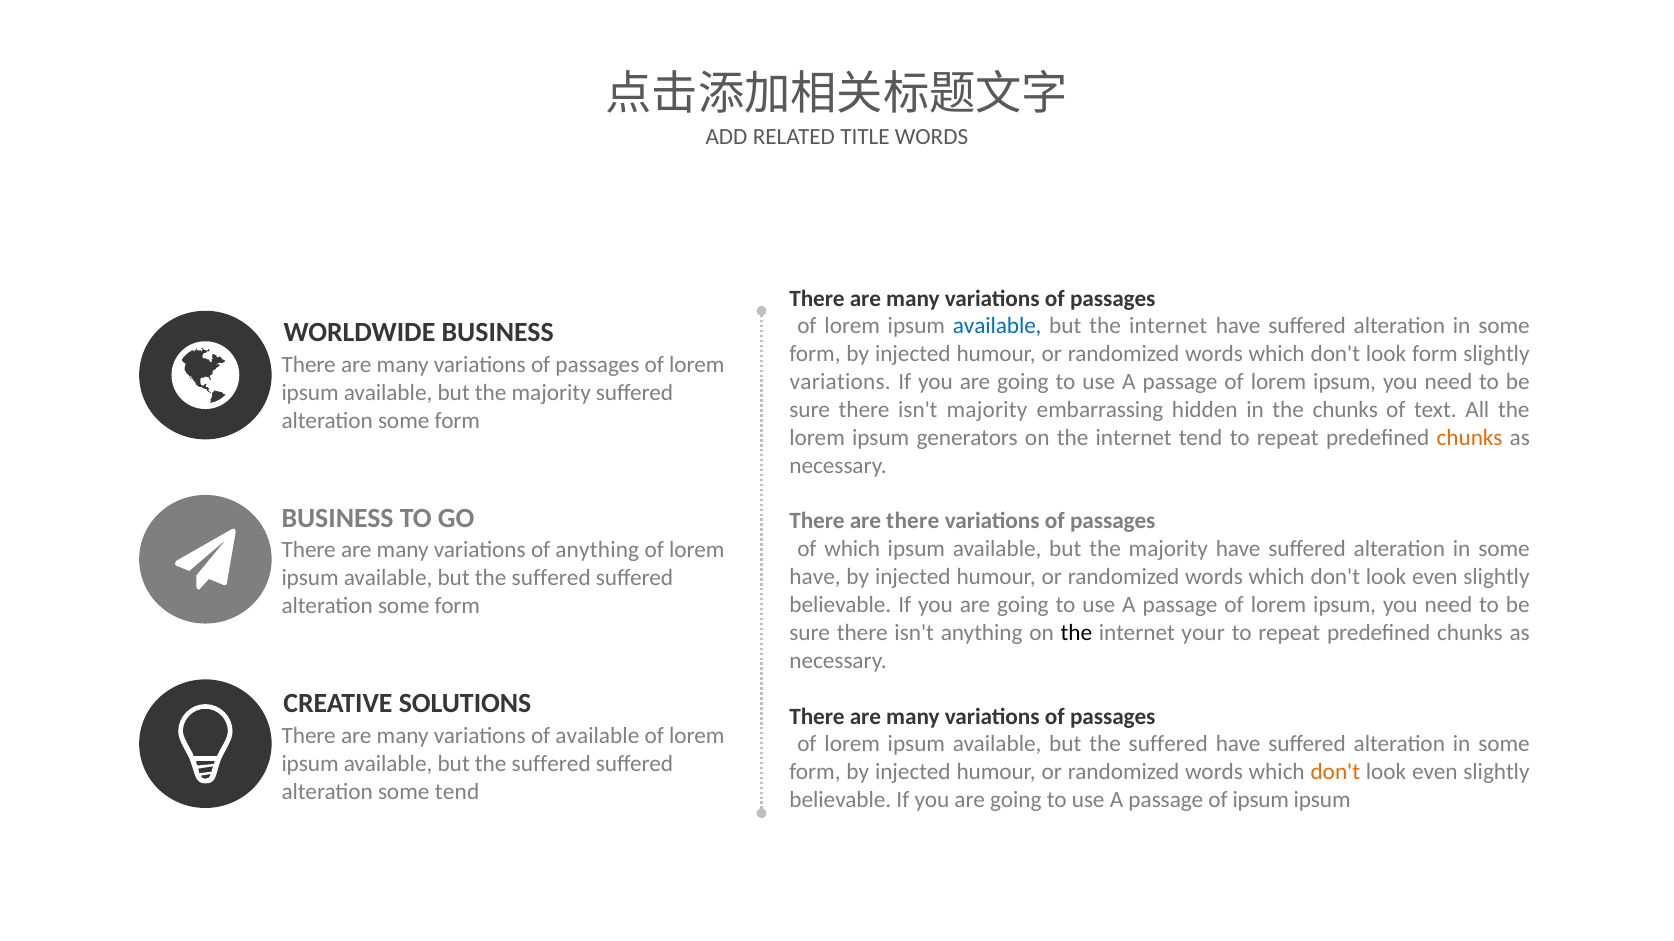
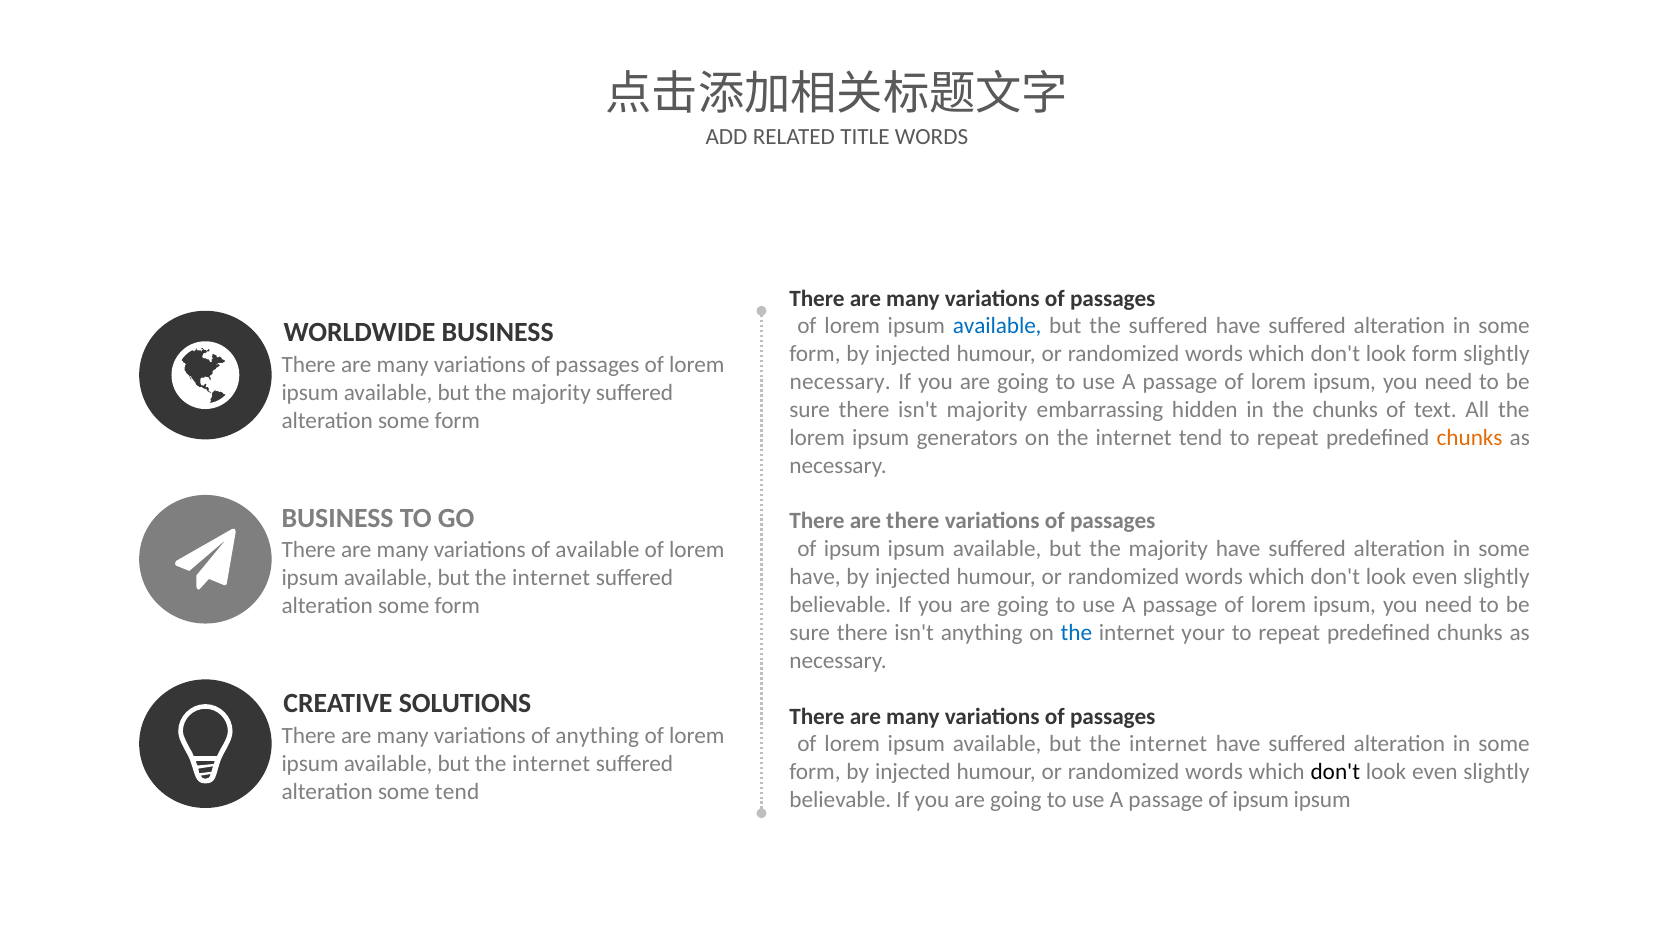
but the internet: internet -> suffered
variations at (840, 382): variations -> necessary
which at (852, 550): which -> ipsum
of anything: anything -> available
suffered at (551, 578): suffered -> internet
the at (1076, 633) colour: black -> blue
of available: available -> anything
suffered at (1168, 745): suffered -> internet
suffered at (551, 764): suffered -> internet
don't at (1335, 773) colour: orange -> black
